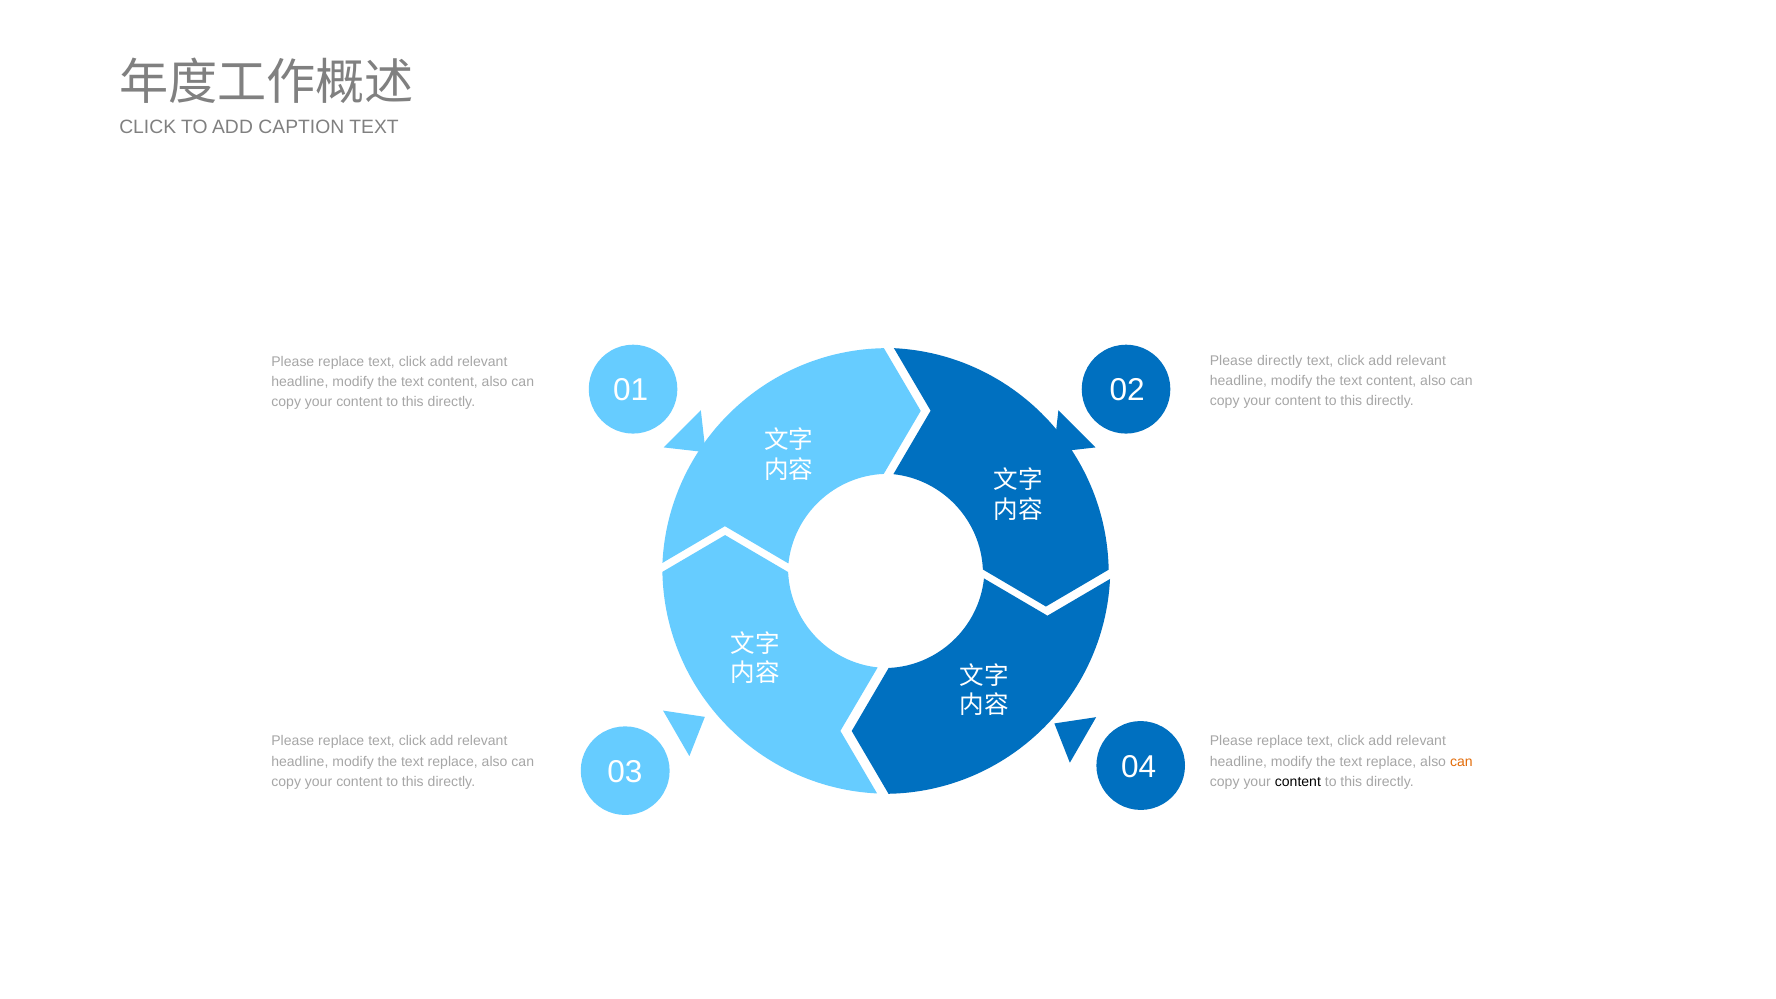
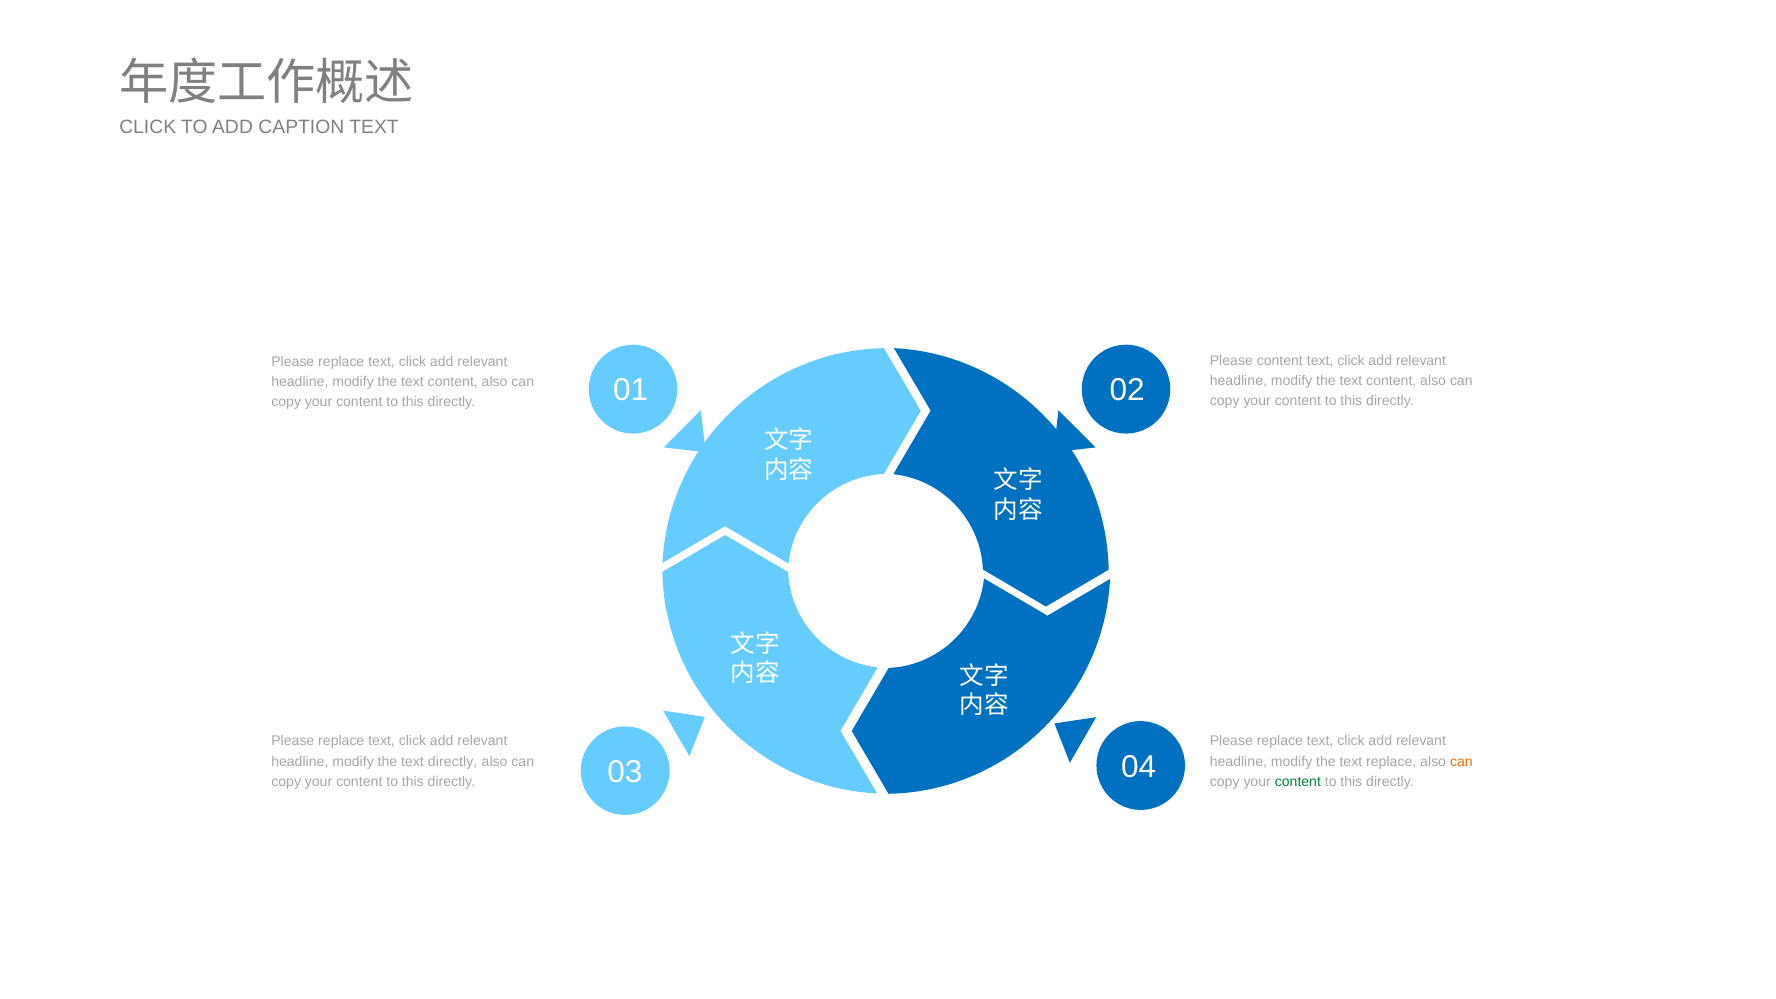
Please directly: directly -> content
replace at (453, 761): replace -> directly
content at (1298, 782) colour: black -> green
